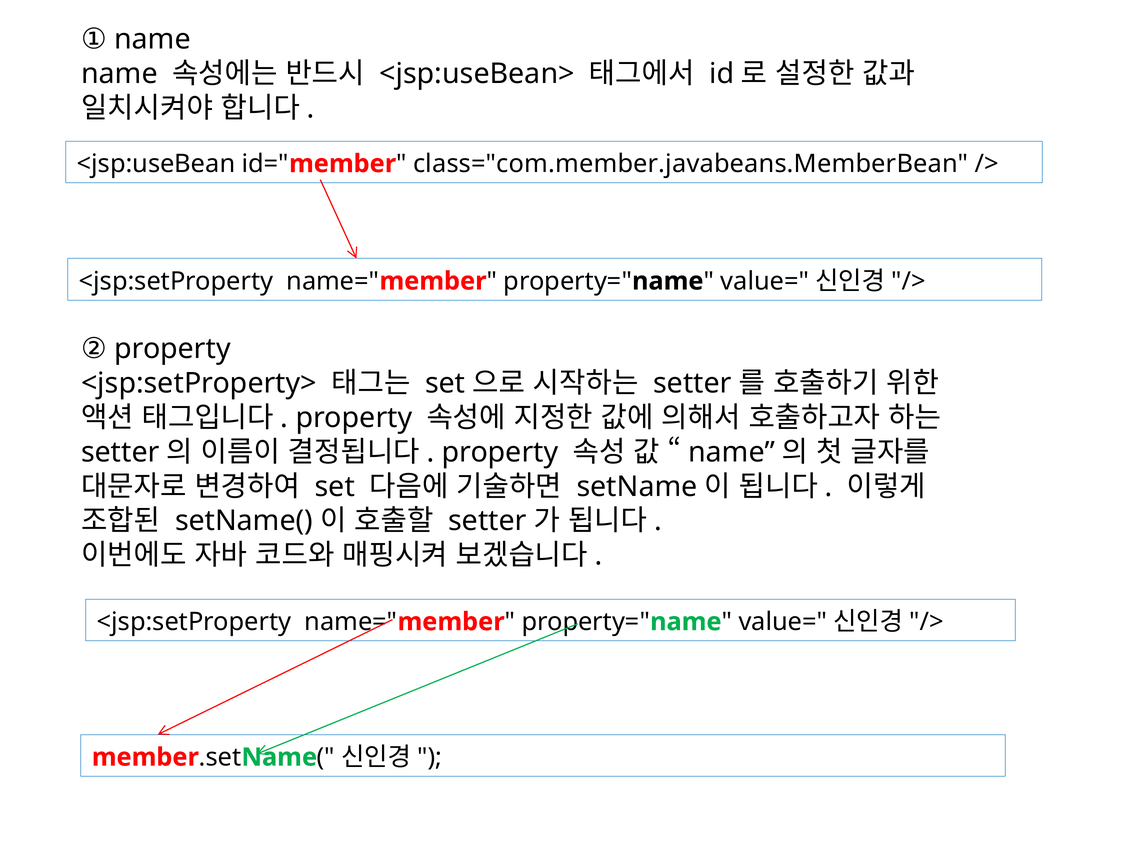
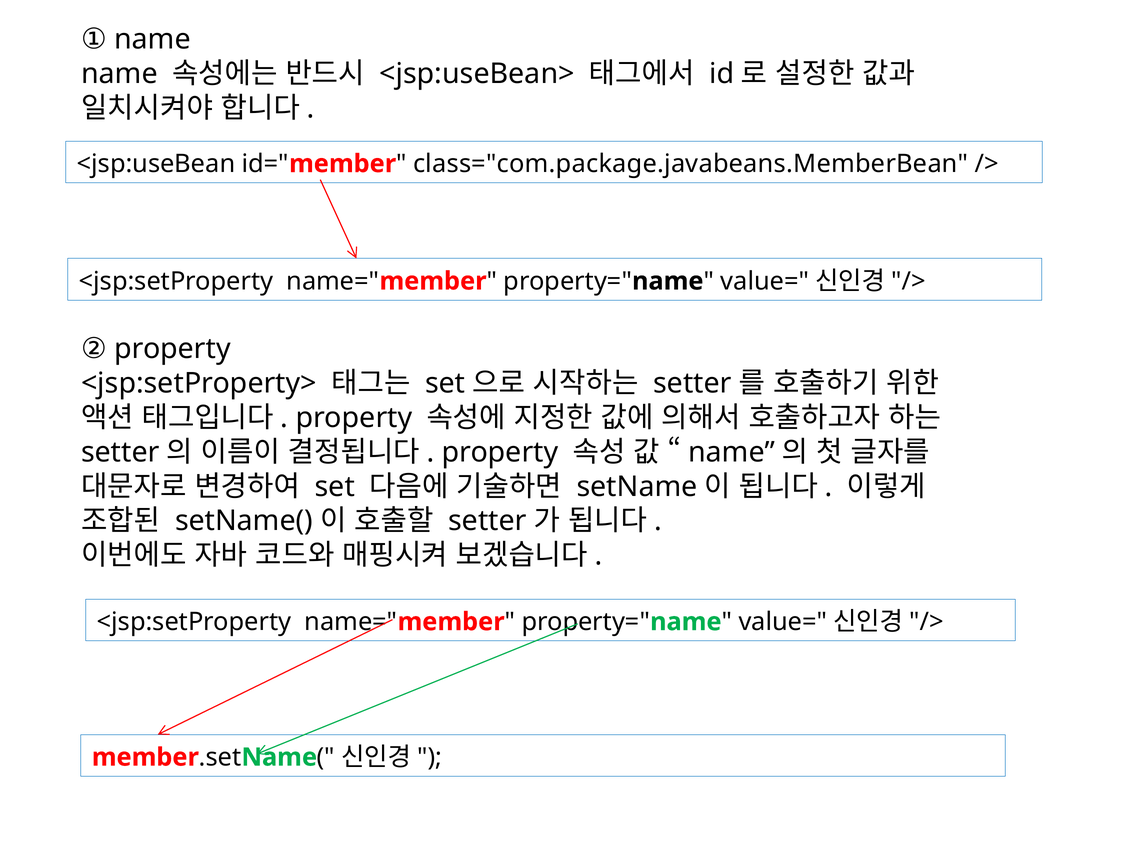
class="com.member.javabeans.MemberBean: class="com.member.javabeans.MemberBean -> class="com.package.javabeans.MemberBean
